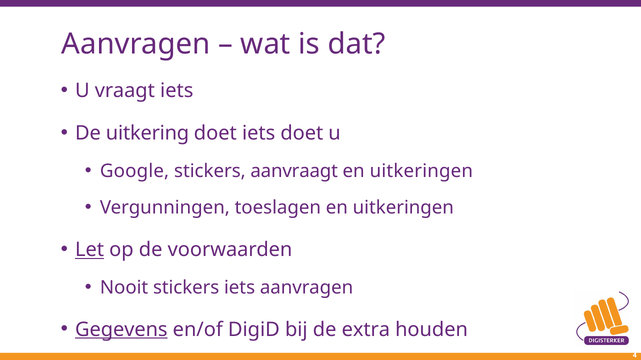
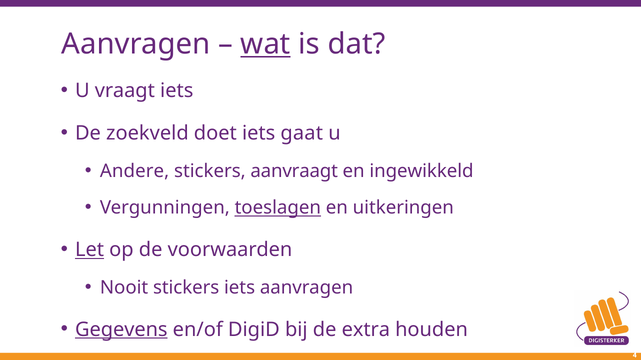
wat underline: none -> present
uitkering: uitkering -> zoekveld
iets doet: doet -> gaat
Google: Google -> Andere
uitkeringen at (421, 171): uitkeringen -> ingewikkeld
toeslagen underline: none -> present
